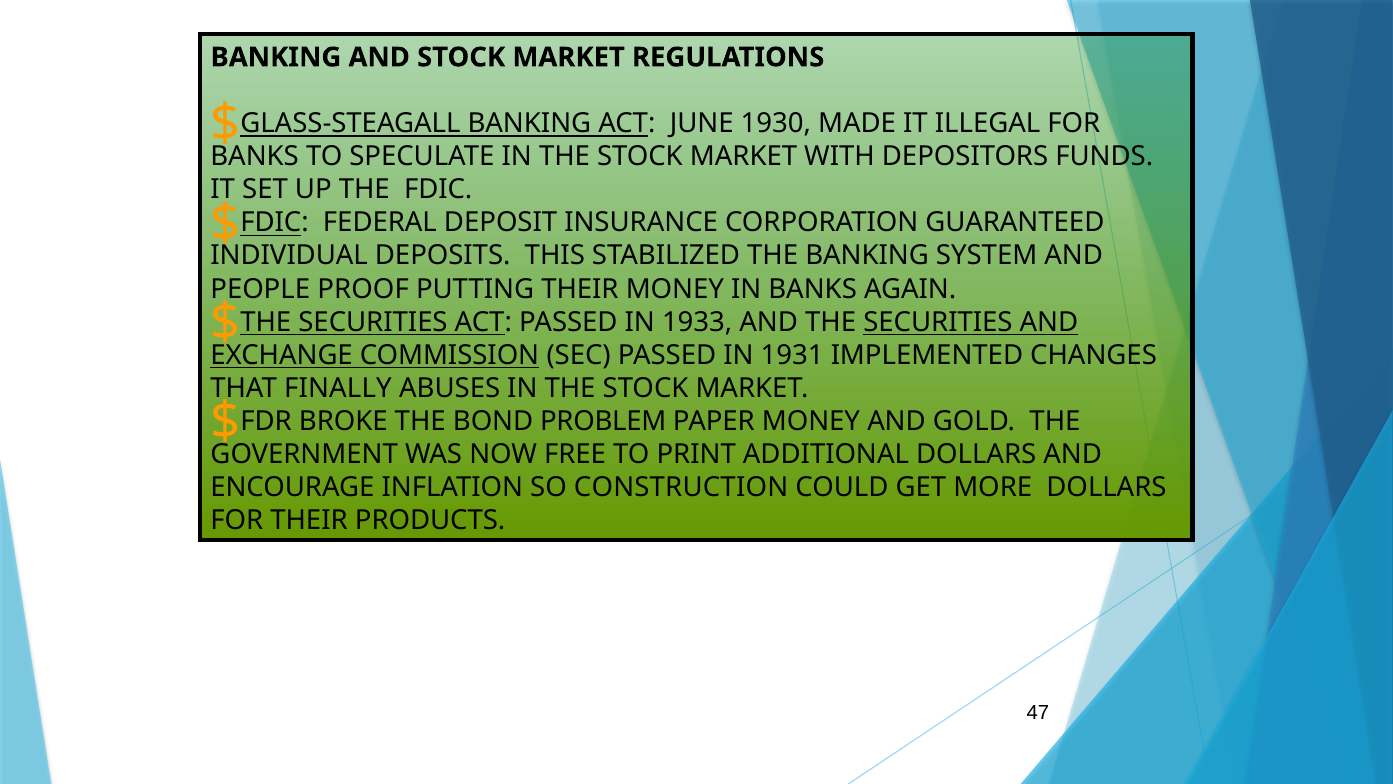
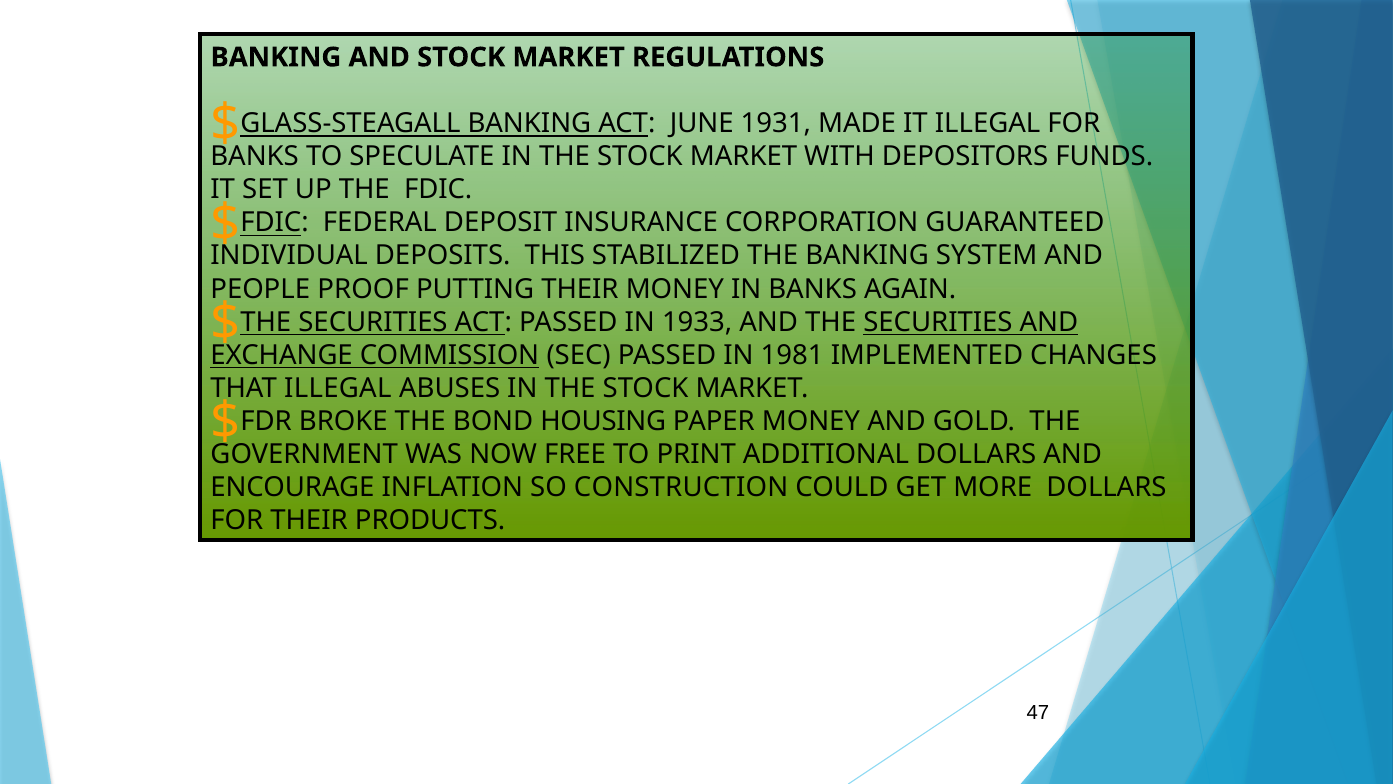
1930: 1930 -> 1931
1931: 1931 -> 1981
THAT FINALLY: FINALLY -> ILLEGAL
PROBLEM: PROBLEM -> HOUSING
